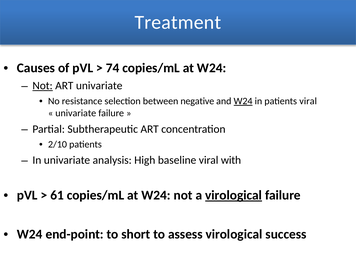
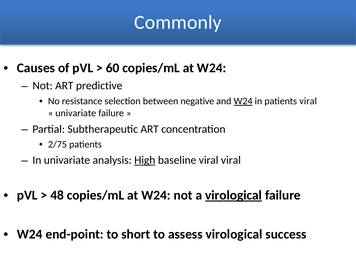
Treatment: Treatment -> Commonly
74: 74 -> 60
Not at (43, 86) underline: present -> none
ART univariate: univariate -> predictive
2/10: 2/10 -> 2/75
High underline: none -> present
viral with: with -> viral
61: 61 -> 48
